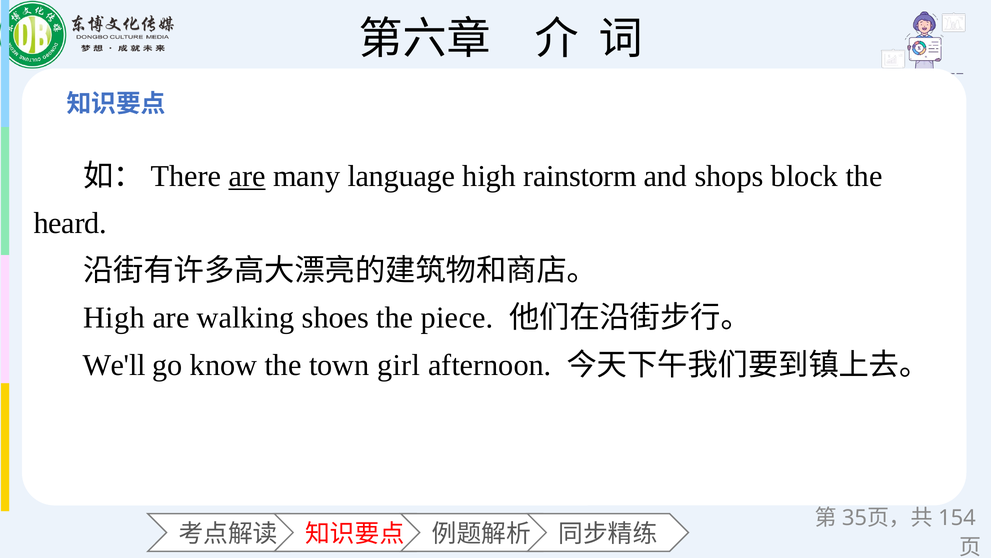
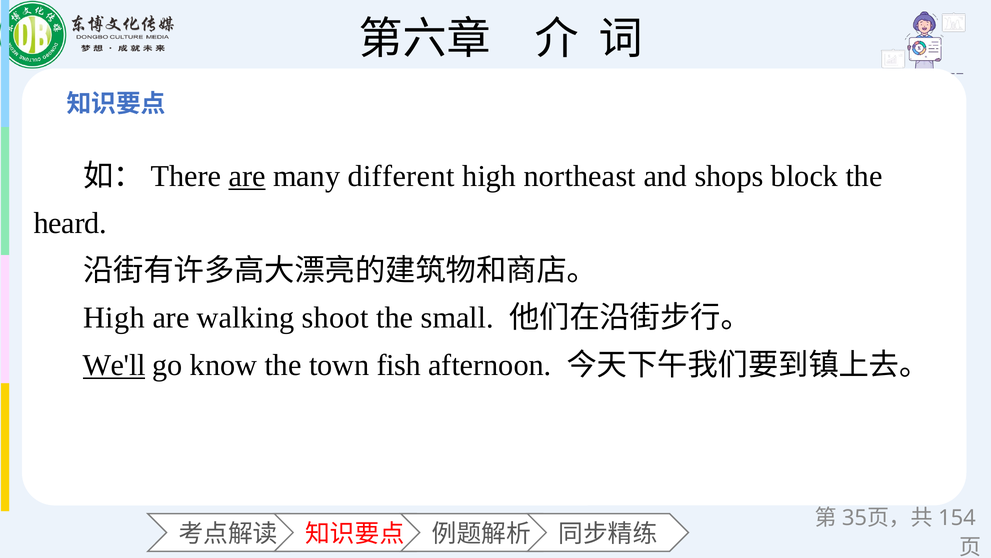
language: language -> different
rainstorm: rainstorm -> northeast
shoes: shoes -> shoot
piece: piece -> small
We'll underline: none -> present
girl: girl -> fish
